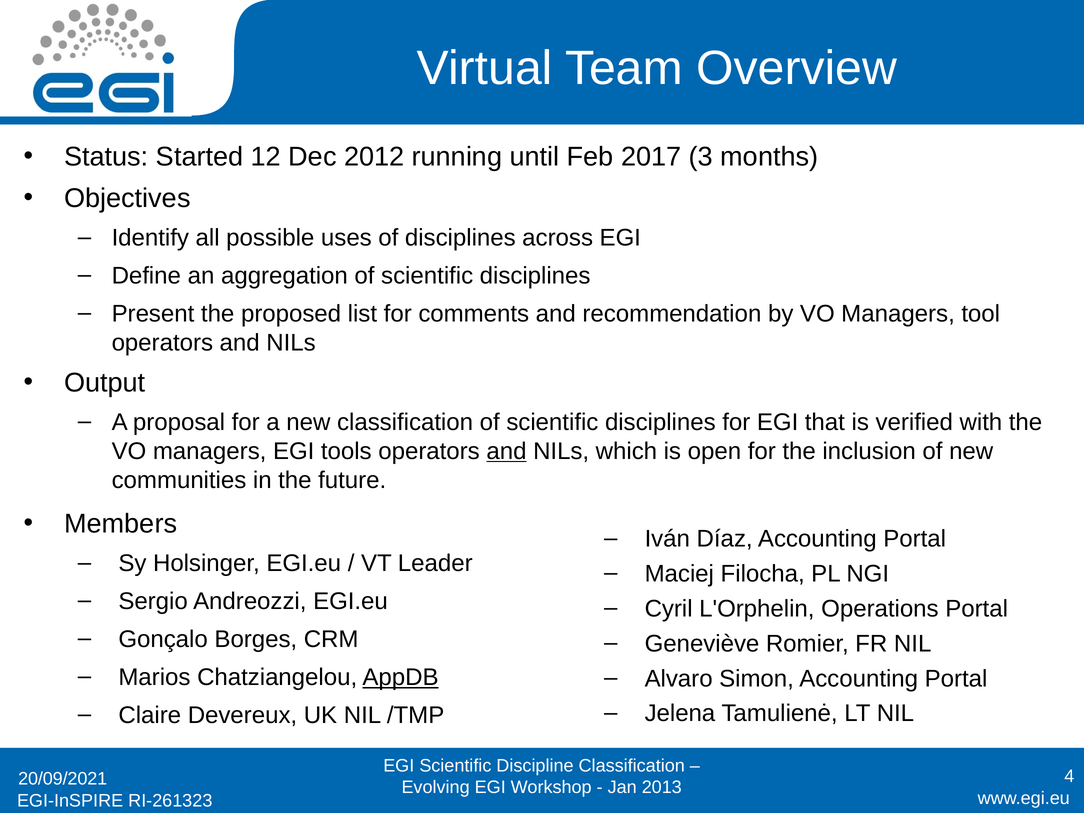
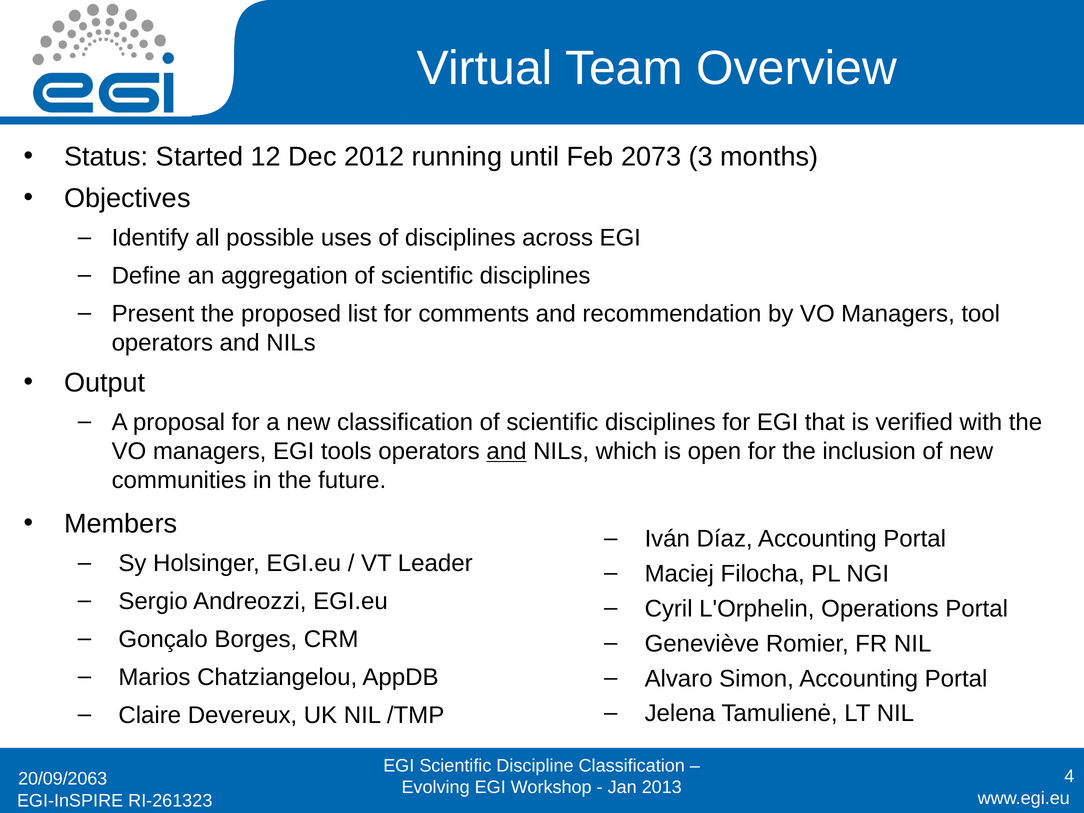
2017: 2017 -> 2073
AppDB underline: present -> none
20/09/2021: 20/09/2021 -> 20/09/2063
